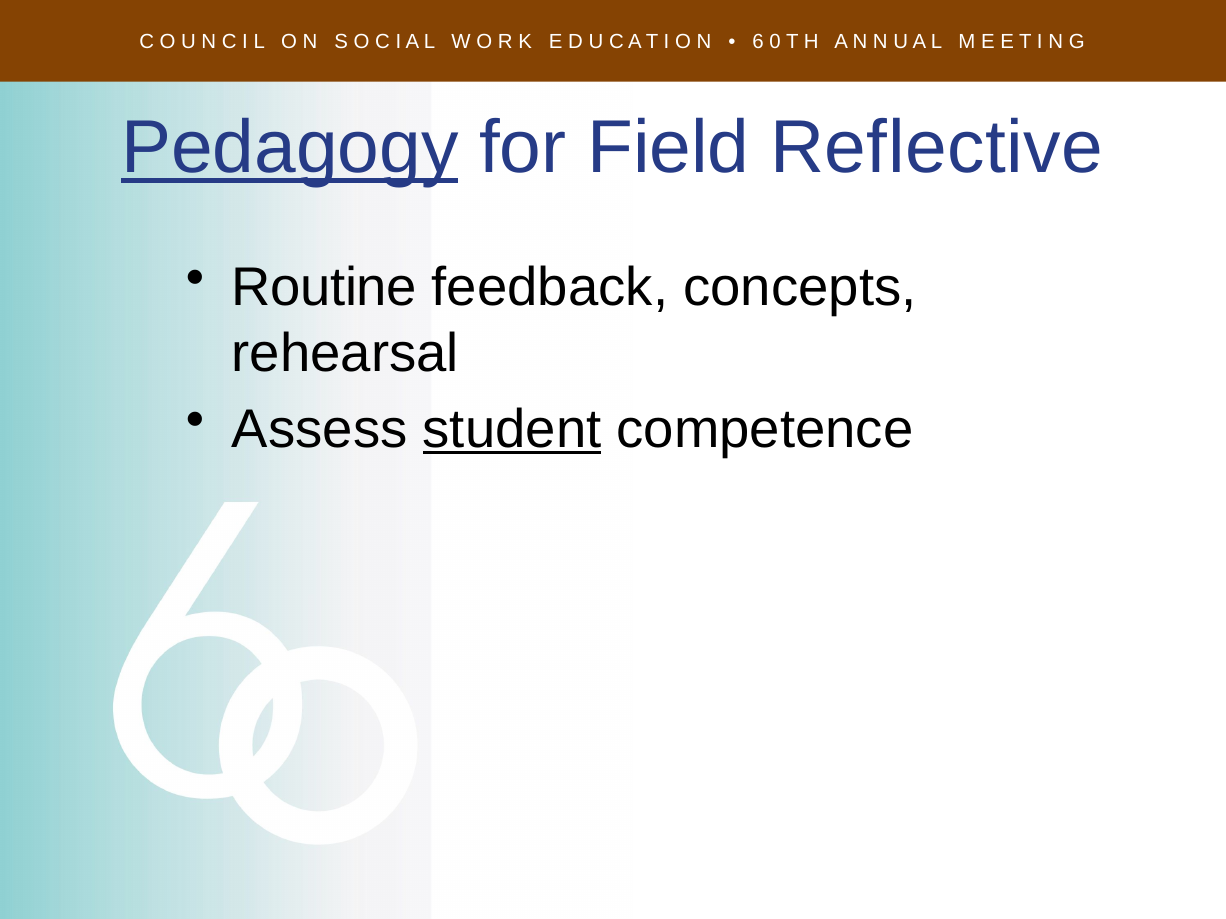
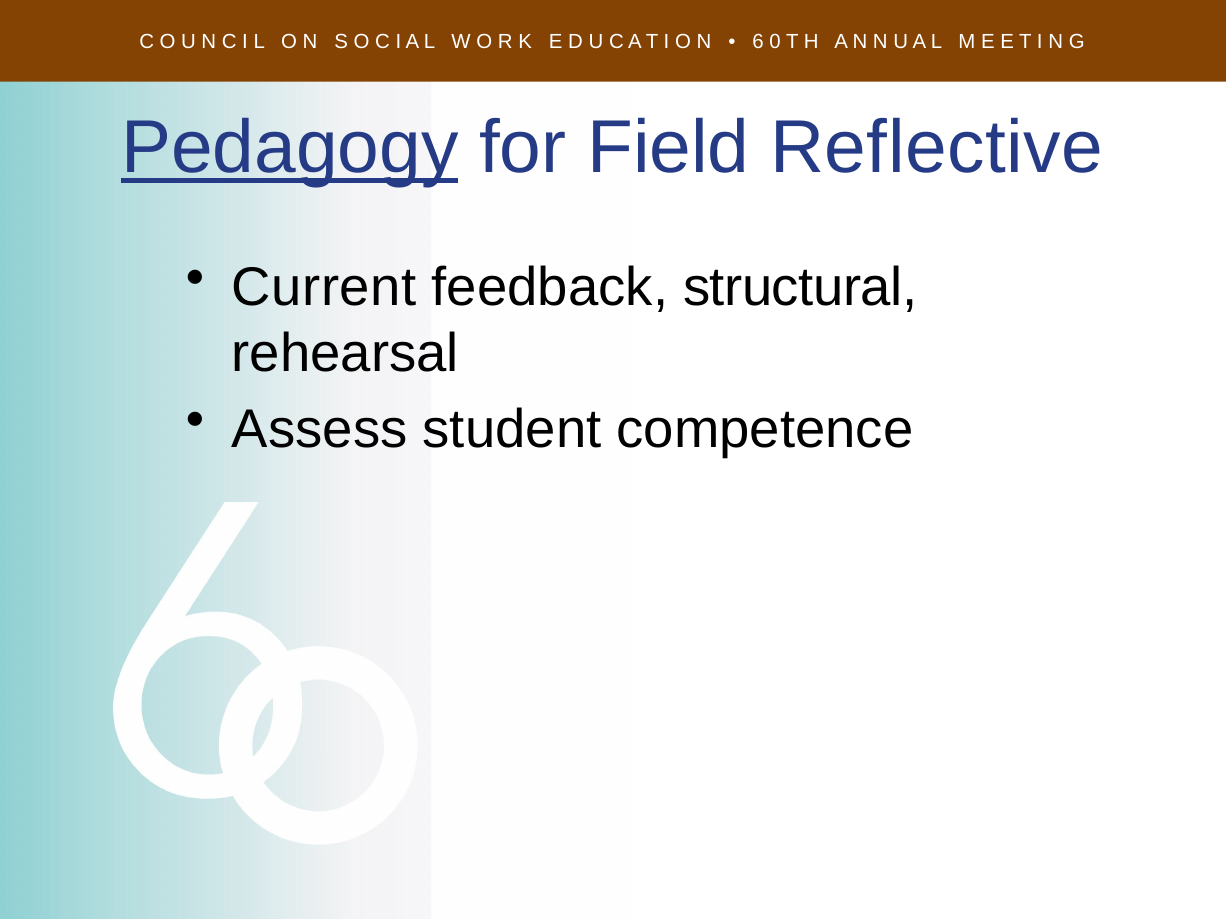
Routine: Routine -> Current
concepts: concepts -> structural
student underline: present -> none
